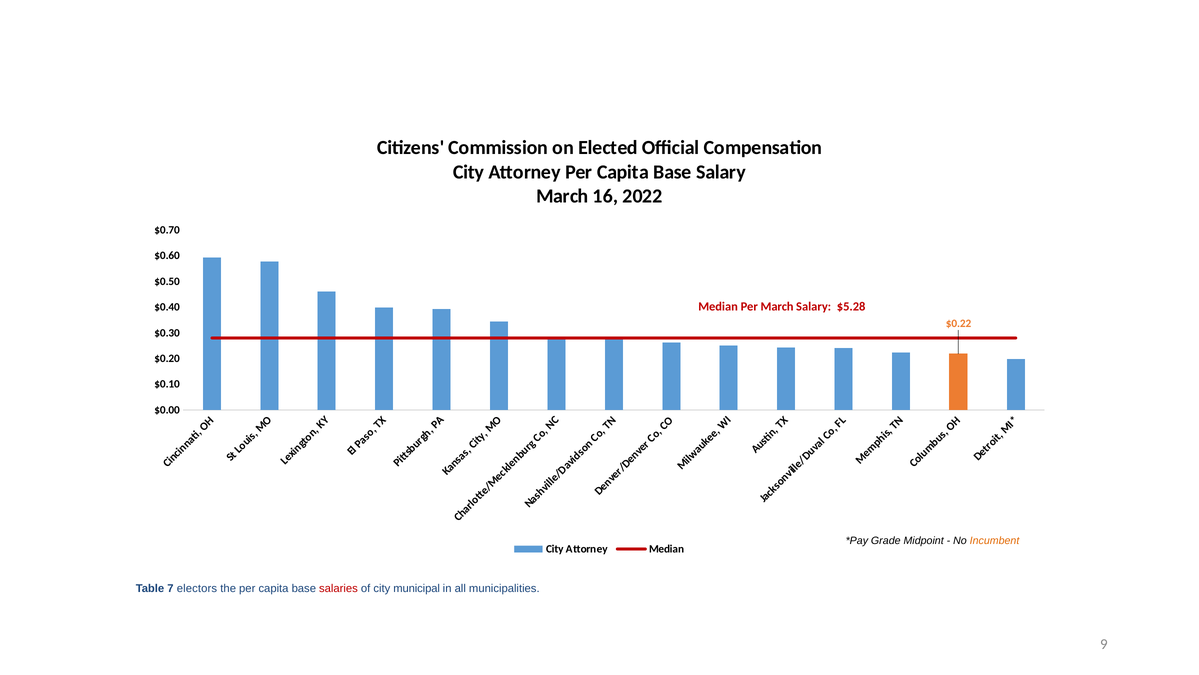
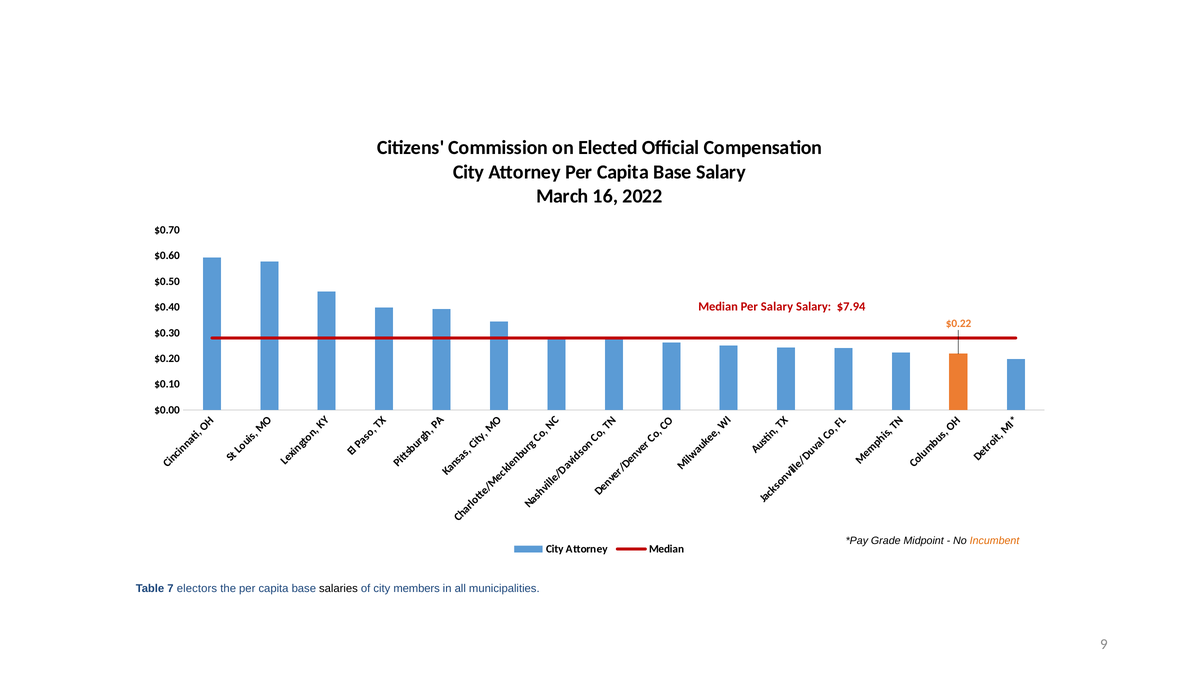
Per March: March -> Salary
$5.28: $5.28 -> $7.94
salaries colour: red -> black
municipal: municipal -> members
